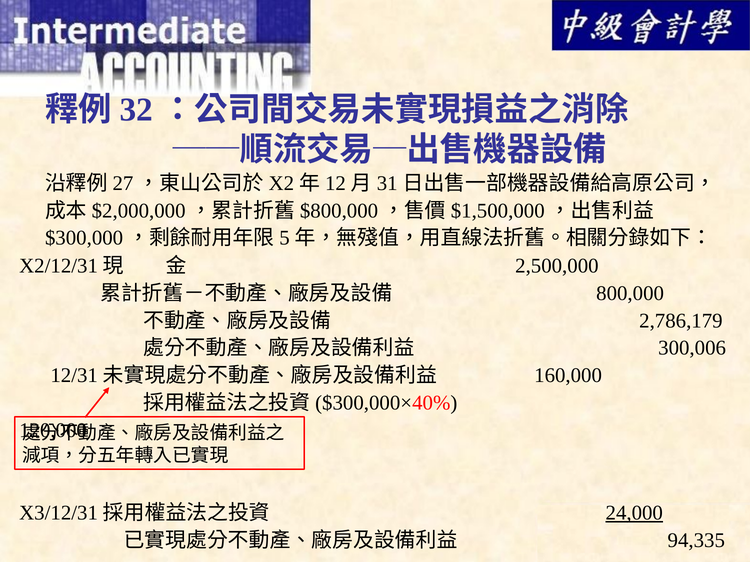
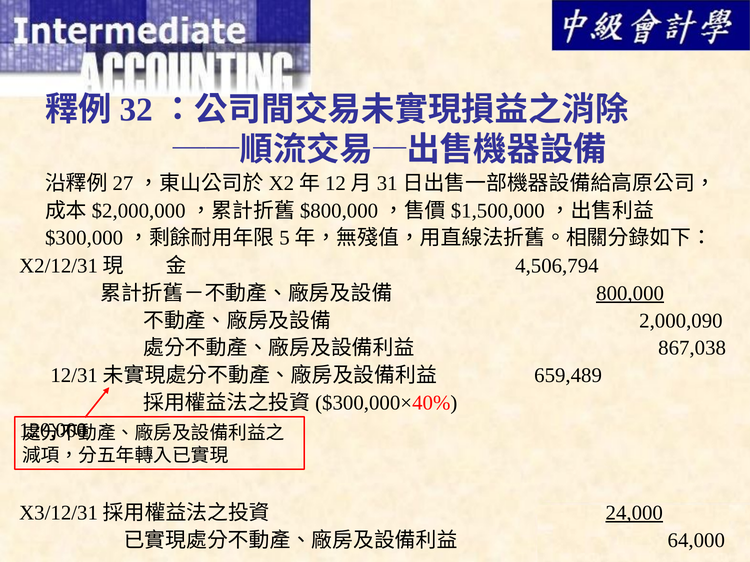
2,500,000: 2,500,000 -> 4,506,794
800,000 underline: none -> present
2,786,179: 2,786,179 -> 2,000,090
300,006: 300,006 -> 867,038
160,000: 160,000 -> 659,489
94,335: 94,335 -> 64,000
